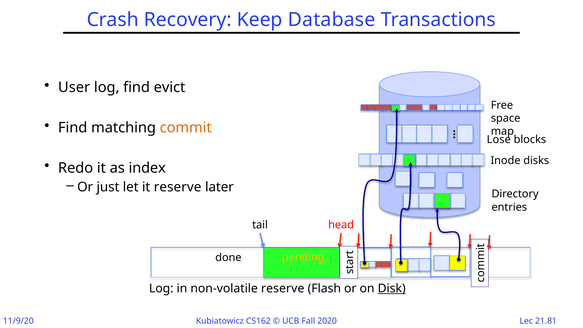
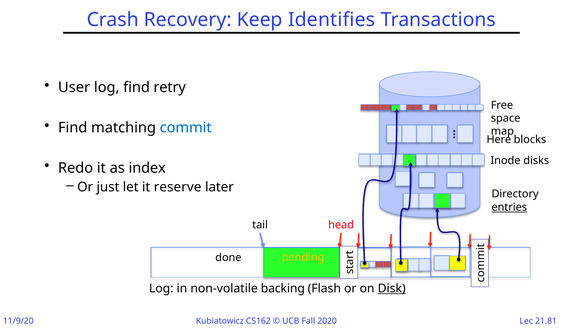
Database: Database -> Identifies
evict: evict -> retry
commit colour: orange -> blue
Lose: Lose -> Here
entries underline: none -> present
non-volatile reserve: reserve -> backing
